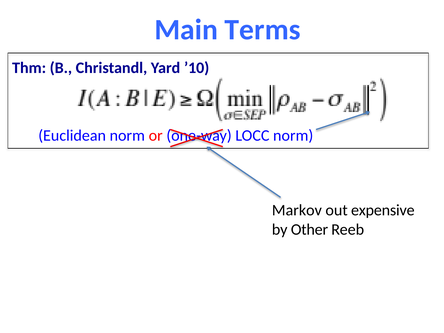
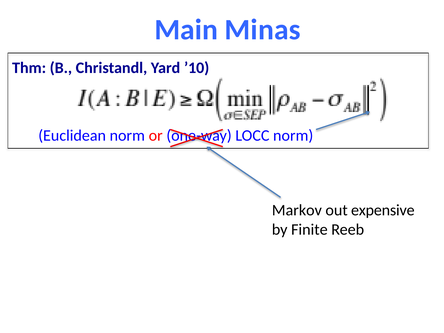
Terms: Terms -> Minas
Other: Other -> Finite
